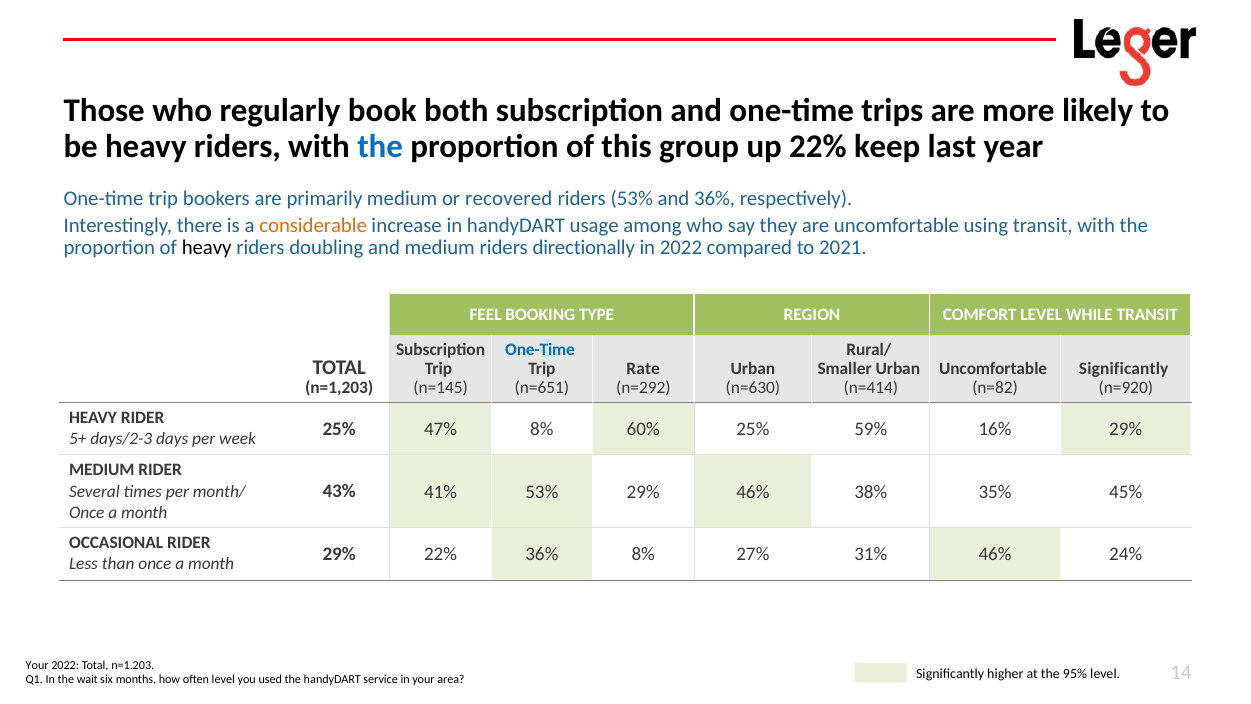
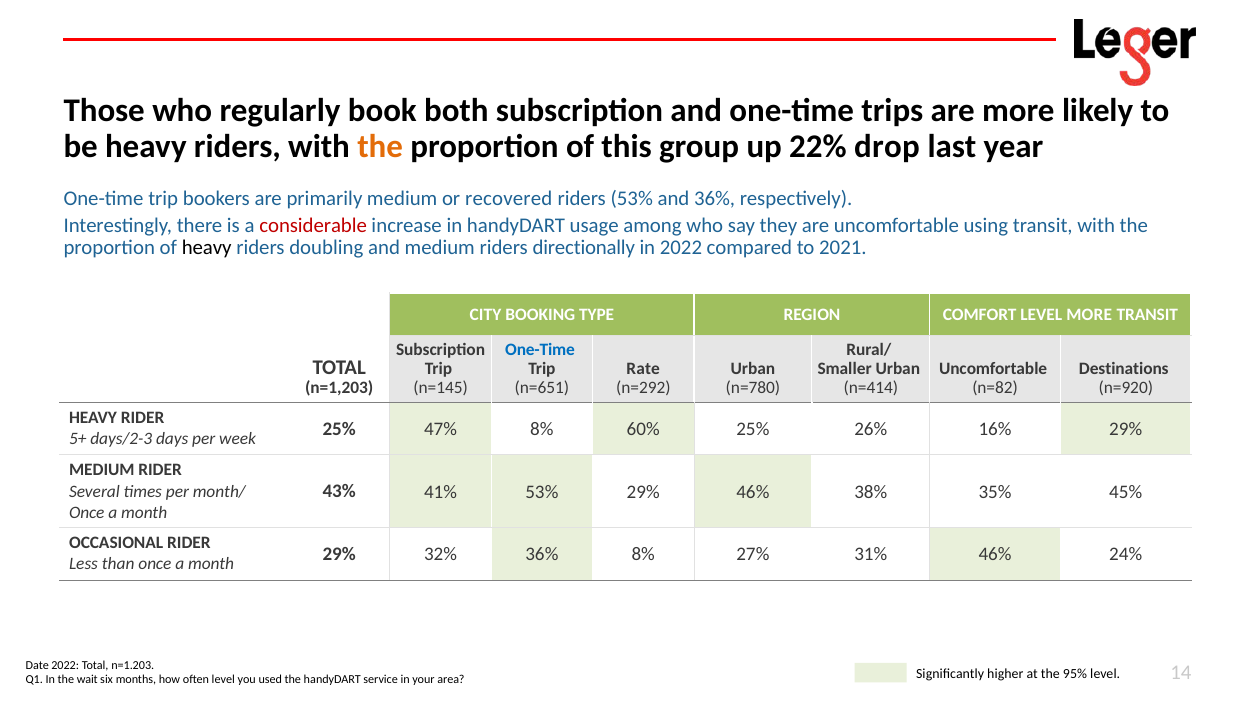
the at (380, 146) colour: blue -> orange
keep: keep -> drop
considerable colour: orange -> red
FEEL: FEEL -> CITY
LEVEL WHILE: WHILE -> MORE
Significantly at (1124, 369): Significantly -> Destinations
n=630: n=630 -> n=780
59%: 59% -> 26%
29% 22%: 22% -> 32%
Your at (37, 665): Your -> Date
